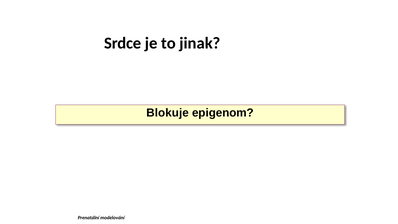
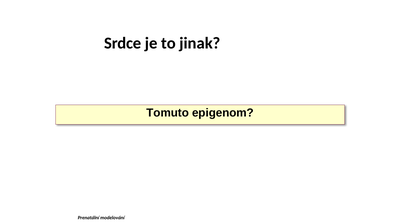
Blokuje: Blokuje -> Tomuto
